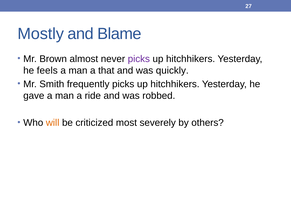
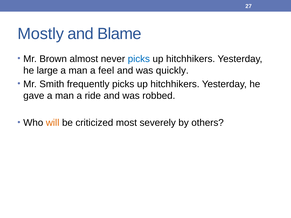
picks at (139, 59) colour: purple -> blue
feels: feels -> large
that: that -> feel
